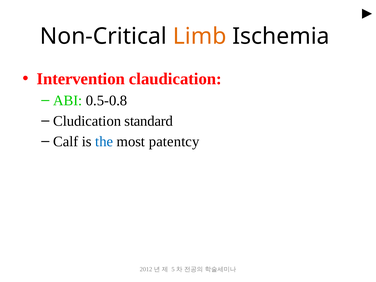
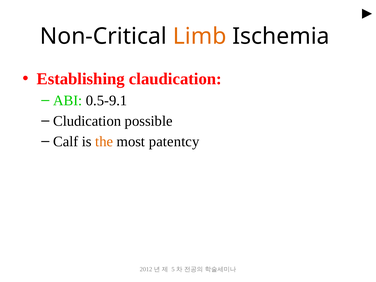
Intervention: Intervention -> Establishing
0.5-0.8: 0.5-0.8 -> 0.5-9.1
standard: standard -> possible
the colour: blue -> orange
